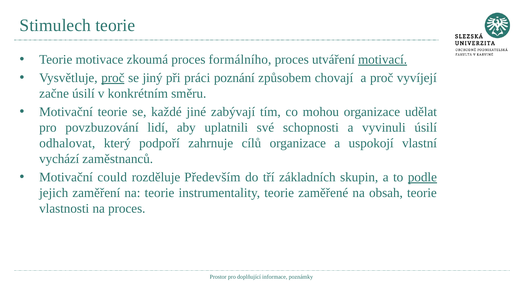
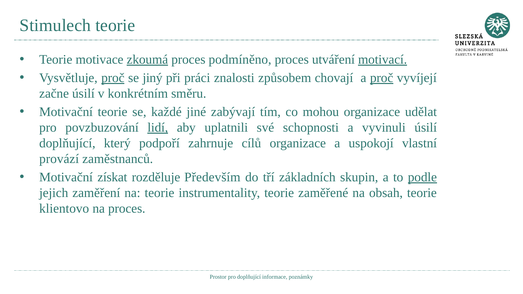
zkoumá underline: none -> present
formálního: formálního -> podmíněno
poznání: poznání -> znalosti
proč at (382, 78) underline: none -> present
lidí underline: none -> present
odhalovat at (67, 143): odhalovat -> doplňující
vychází: vychází -> provází
could: could -> získat
vlastnosti: vlastnosti -> klientovo
